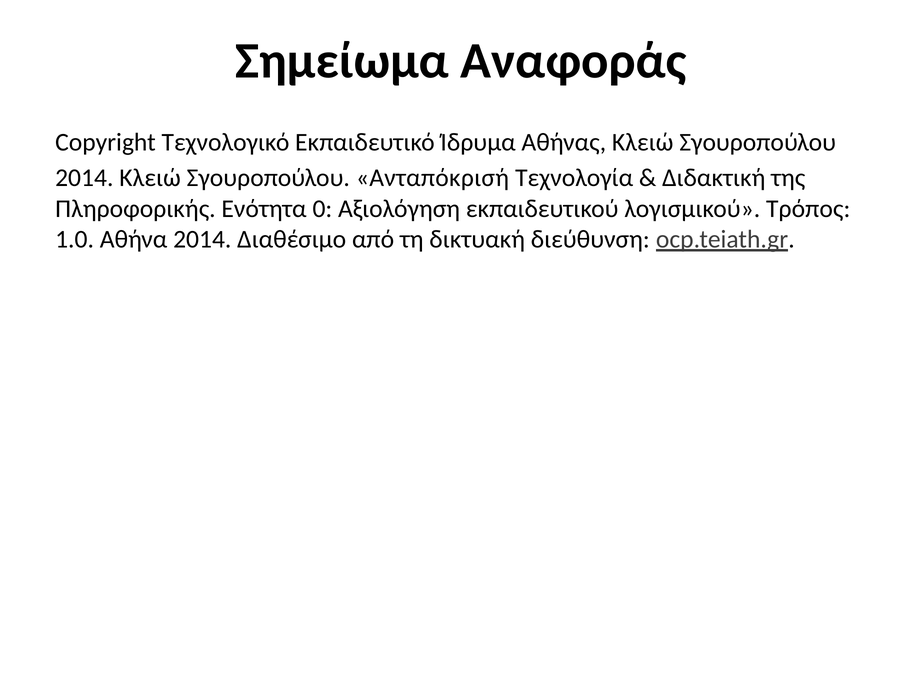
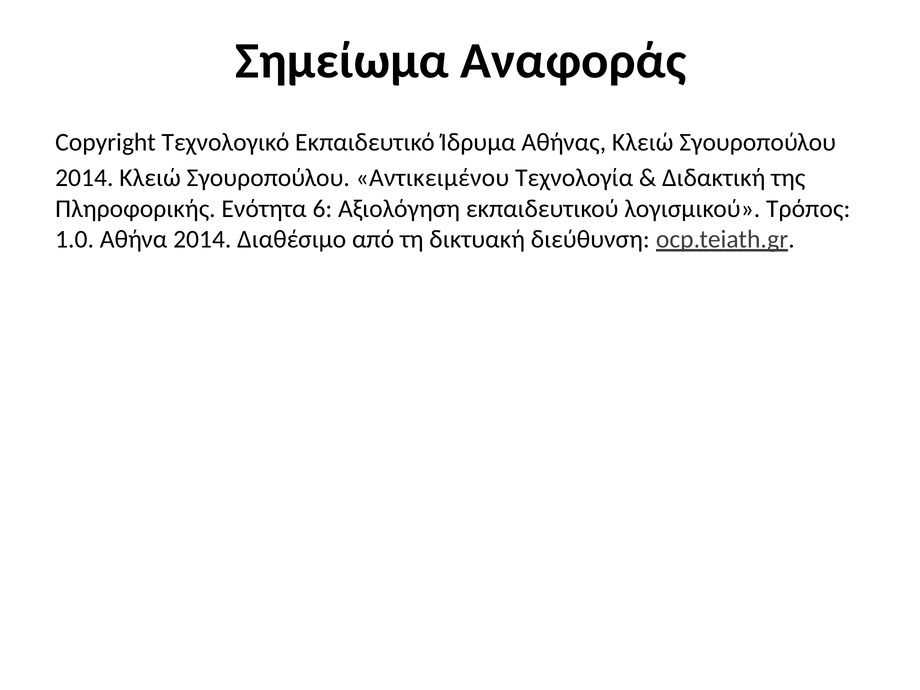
Ανταπόκρισή: Ανταπόκρισή -> Αντικειμένου
0: 0 -> 6
